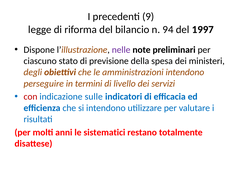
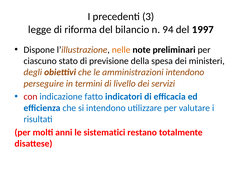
9: 9 -> 3
nelle colour: purple -> orange
sulle: sulle -> fatto
